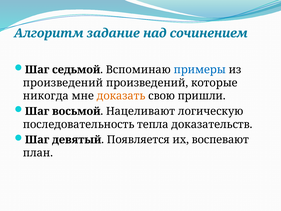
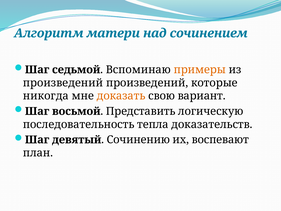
задание: задание -> матери
примеры colour: blue -> orange
пришли: пришли -> вариант
Нацеливают: Нацеливают -> Представить
Появляется: Появляется -> Сочинению
